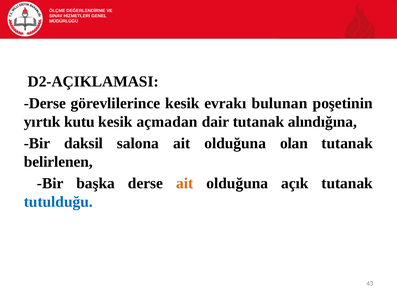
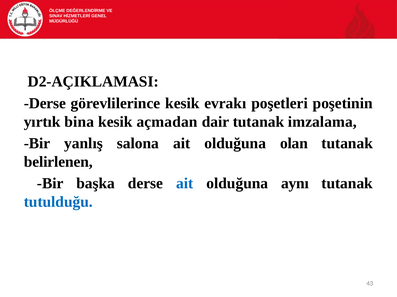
bulunan: bulunan -> poşetleri
kutu: kutu -> bina
alındığına: alındığına -> imzalama
daksil: daksil -> yanlış
ait at (185, 184) colour: orange -> blue
açık: açık -> aynı
